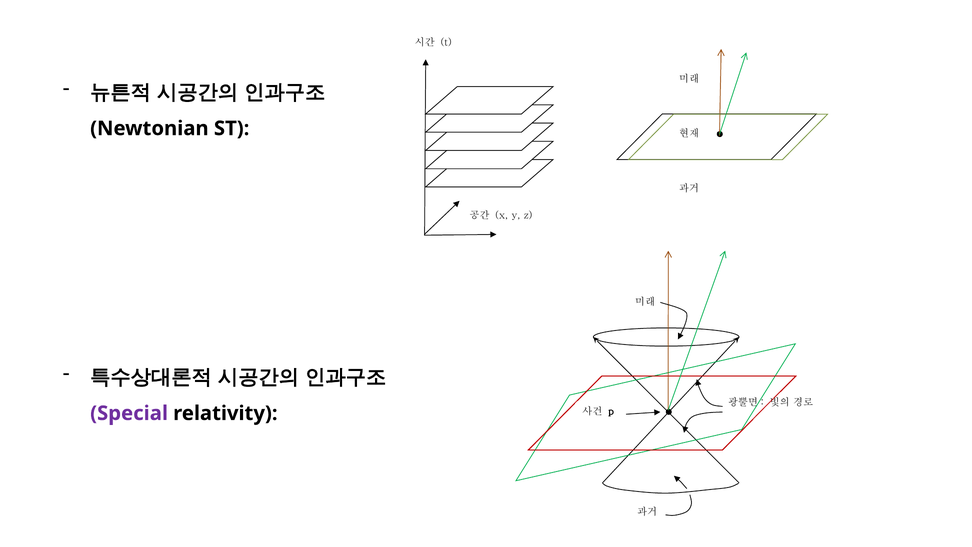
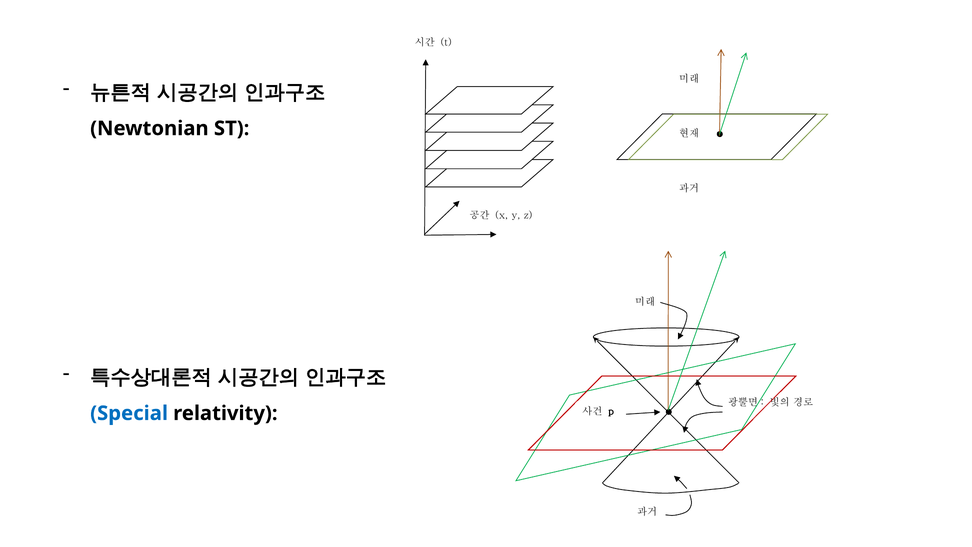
Special colour: purple -> blue
